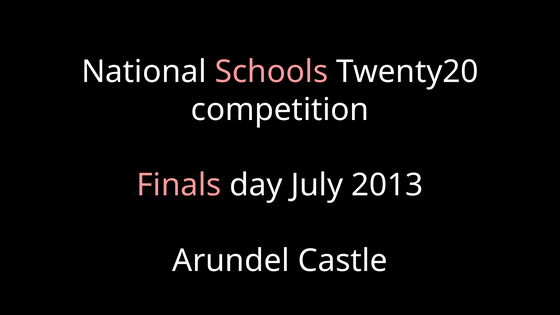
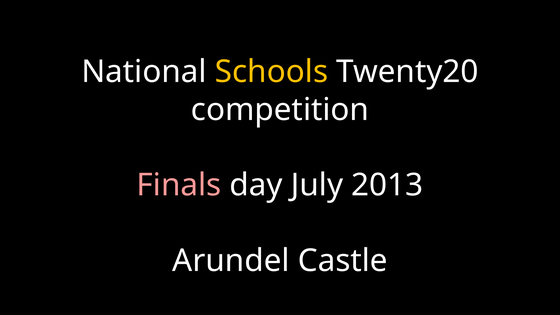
Schools colour: pink -> yellow
